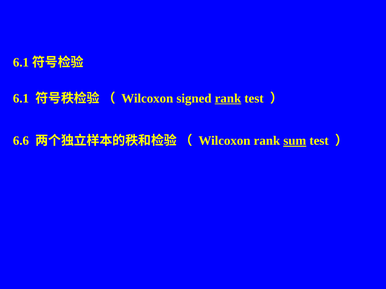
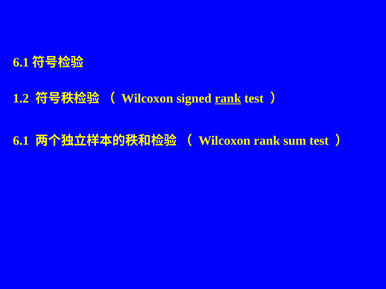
6.1: 6.1 -> 1.2
6.6: 6.6 -> 6.1
sum underline: present -> none
